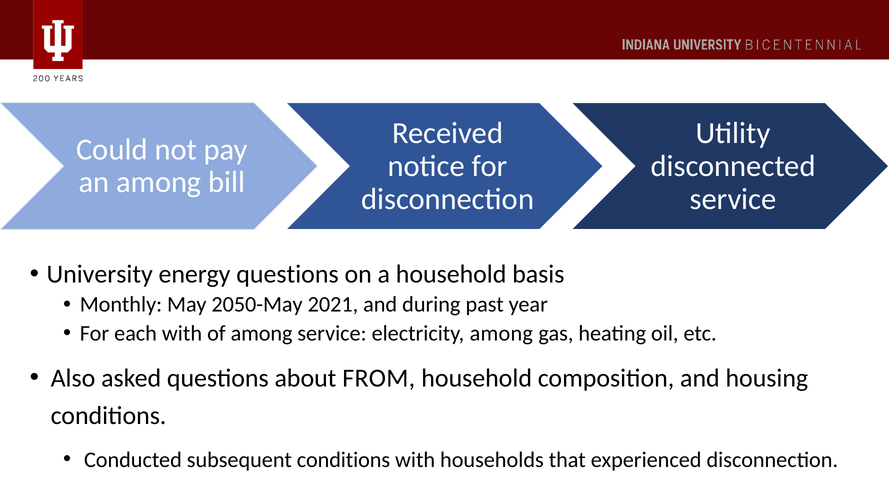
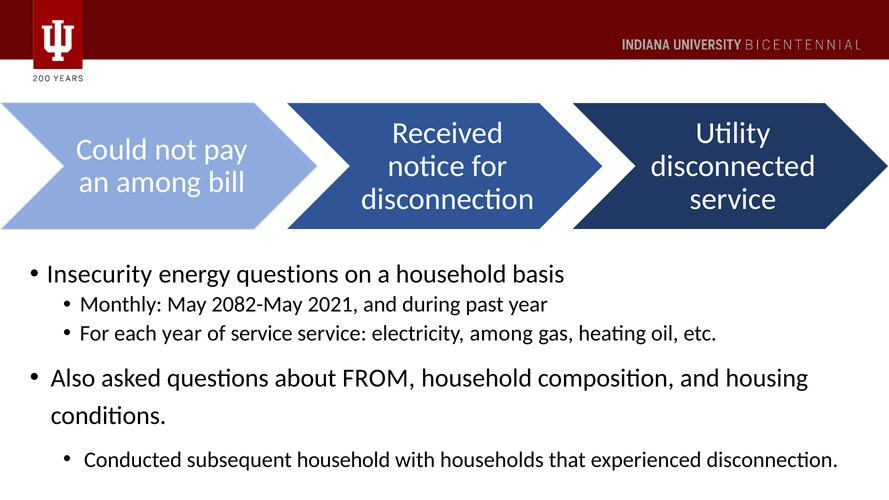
University: University -> Insecurity
2050-May: 2050-May -> 2082-May
each with: with -> year
of among: among -> service
subsequent conditions: conditions -> household
